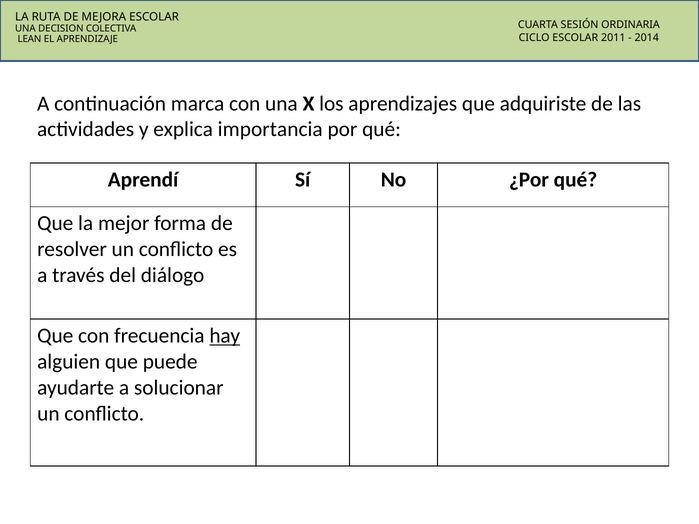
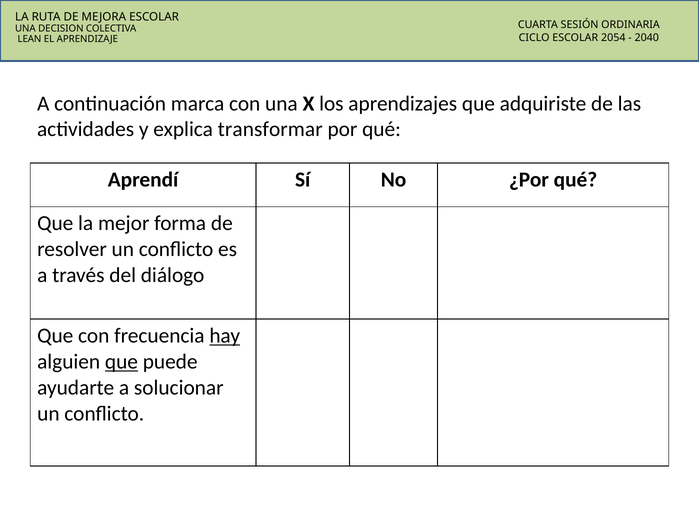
2011: 2011 -> 2054
2014: 2014 -> 2040
importancia: importancia -> transformar
que at (121, 362) underline: none -> present
